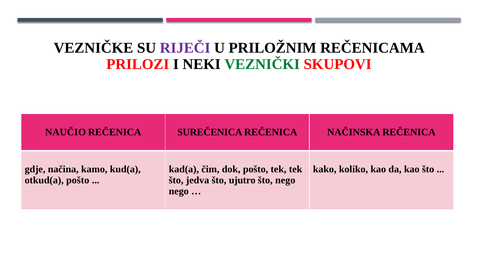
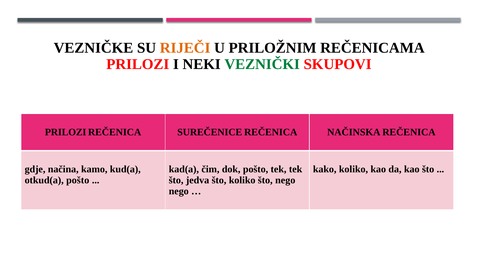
RIJEČI colour: purple -> orange
NAUČIO at (66, 132): NAUČIO -> PRILOZI
SUREČENICA: SUREČENICA -> SUREČENICE
što ujutro: ujutro -> koliko
